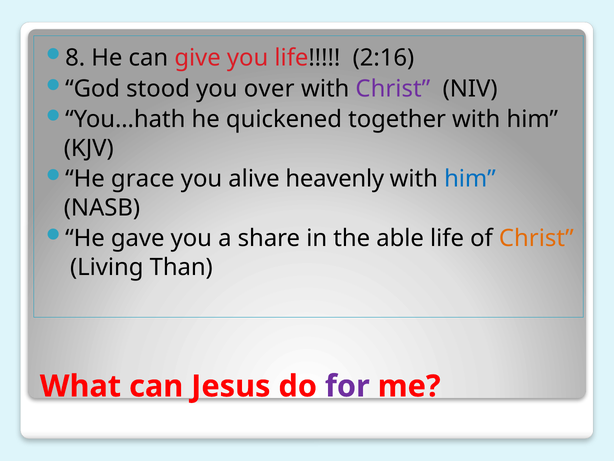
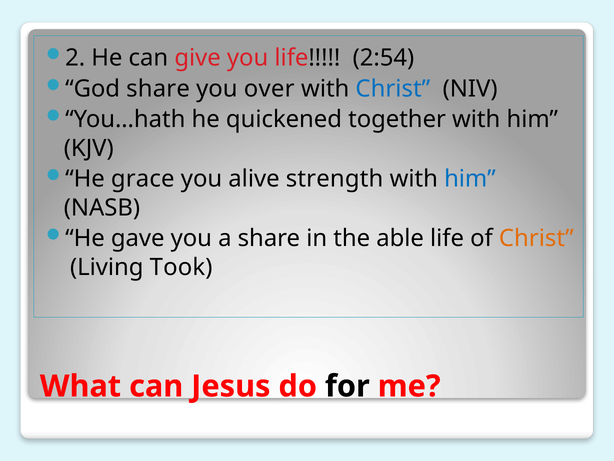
8: 8 -> 2
2:16: 2:16 -> 2:54
God stood: stood -> share
Christ at (393, 89) colour: purple -> blue
heavenly: heavenly -> strength
Than: Than -> Took
for colour: purple -> black
